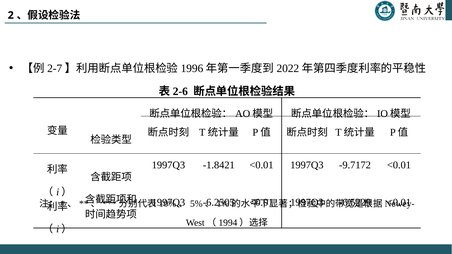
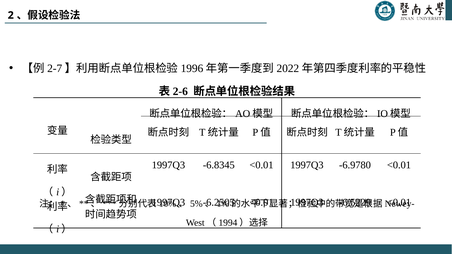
-1.8421: -1.8421 -> -6.8345
-9.7172: -9.7172 -> -6.9780
